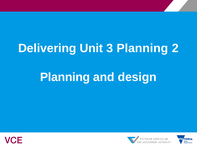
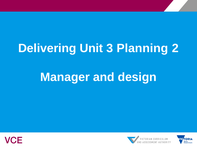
Planning at (65, 77): Planning -> Manager
